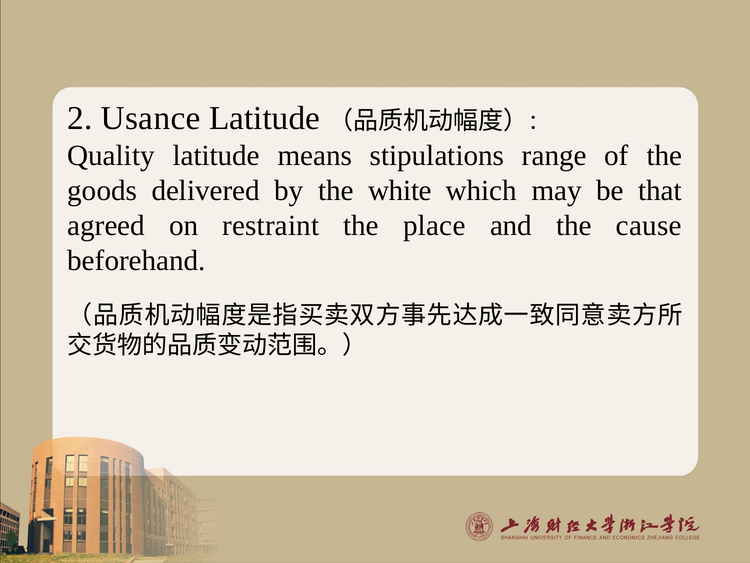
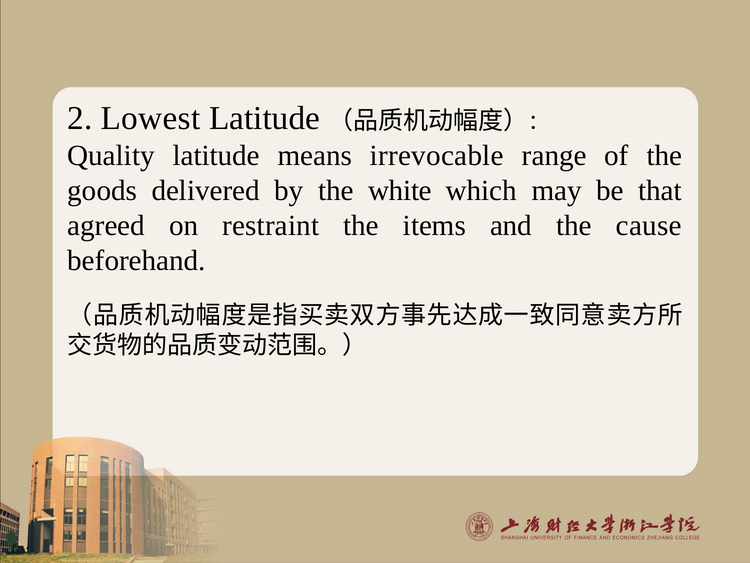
Usance: Usance -> Lowest
stipulations: stipulations -> irrevocable
place: place -> items
